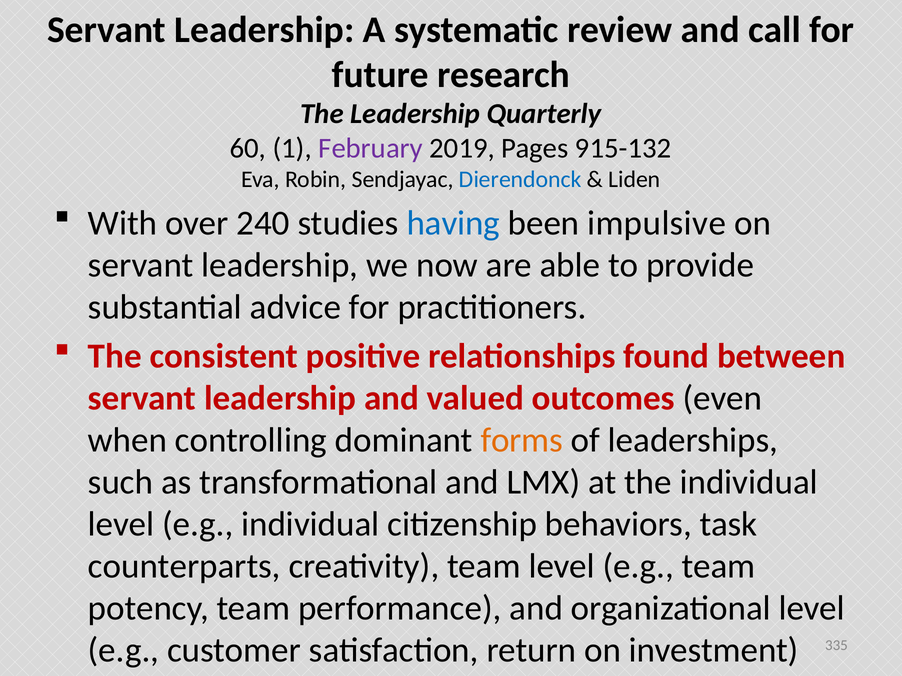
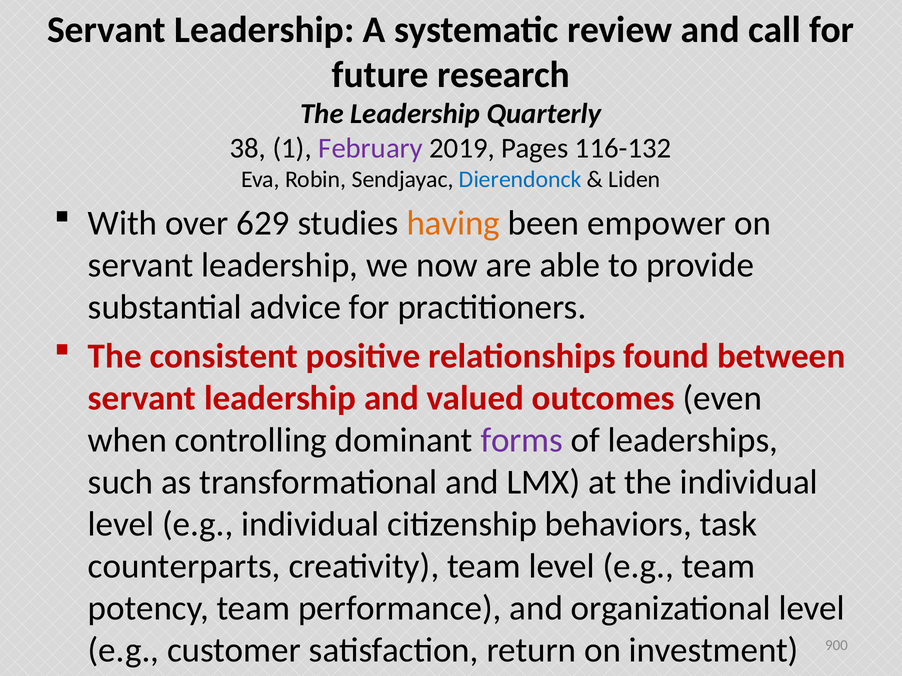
60: 60 -> 38
915-132: 915-132 -> 116-132
240: 240 -> 629
having colour: blue -> orange
impulsive: impulsive -> empower
forms colour: orange -> purple
335: 335 -> 900
